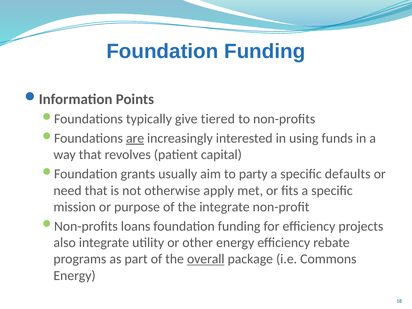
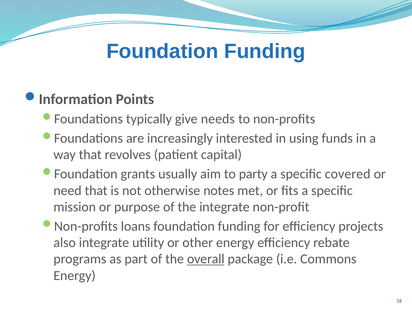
tiered: tiered -> needs
are underline: present -> none
defaults: defaults -> covered
apply: apply -> notes
